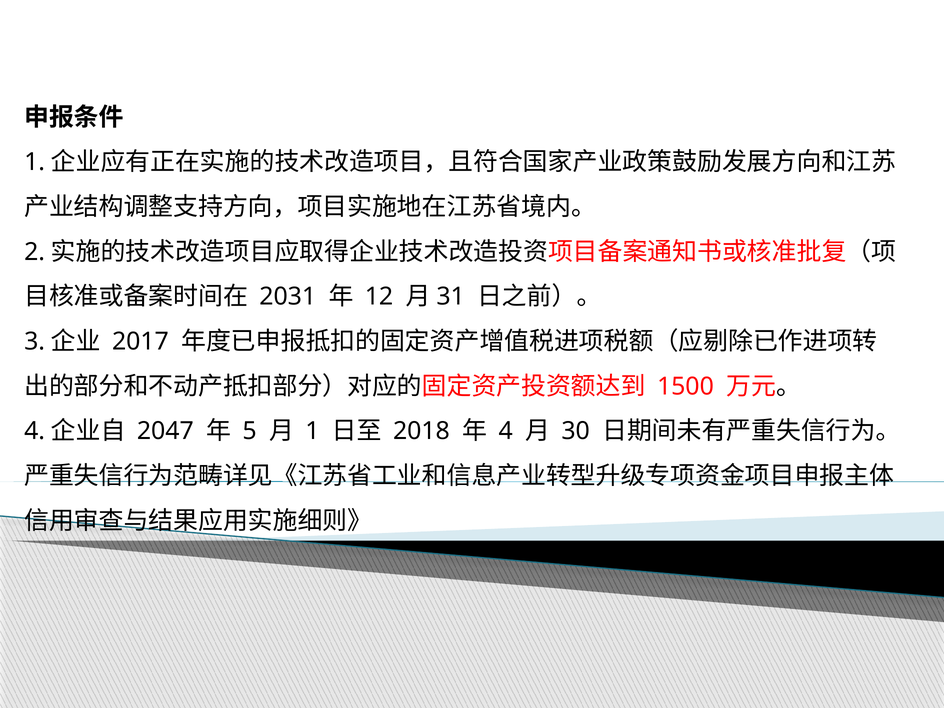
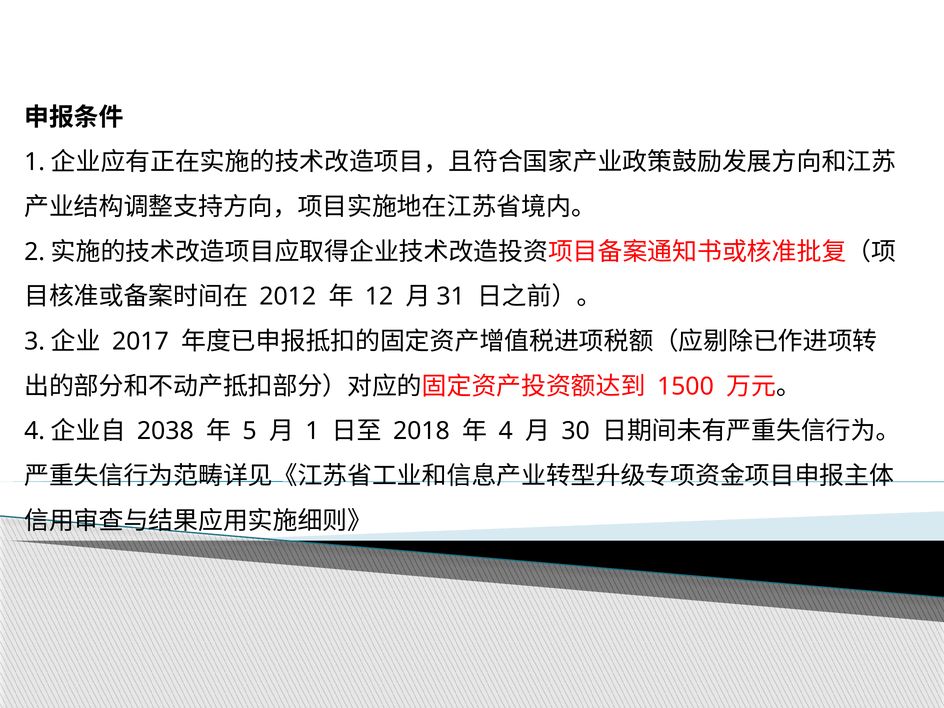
2031: 2031 -> 2012
2047: 2047 -> 2038
